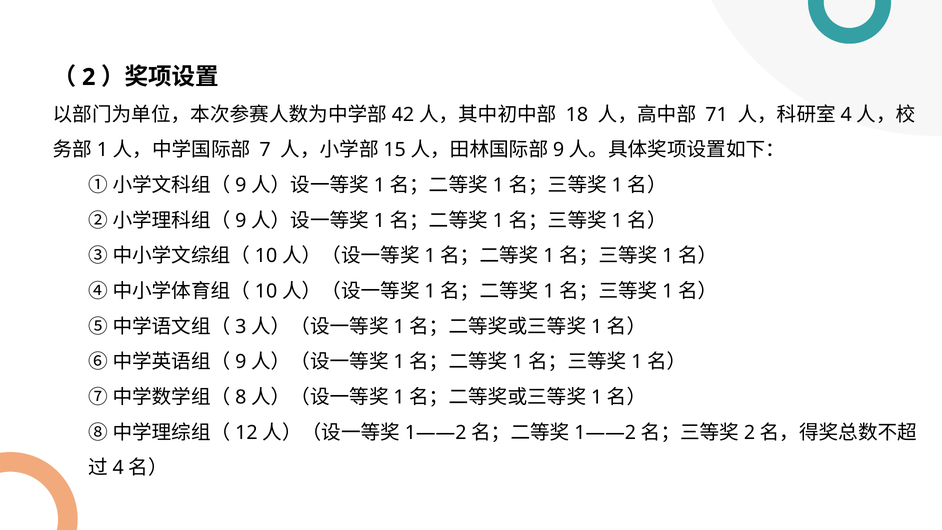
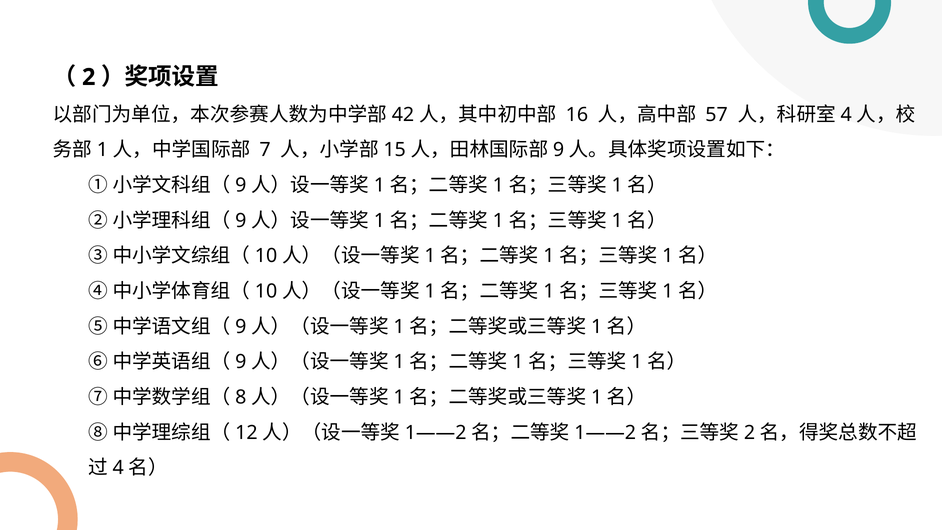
18: 18 -> 16
71: 71 -> 57
3 at (241, 326): 3 -> 9
